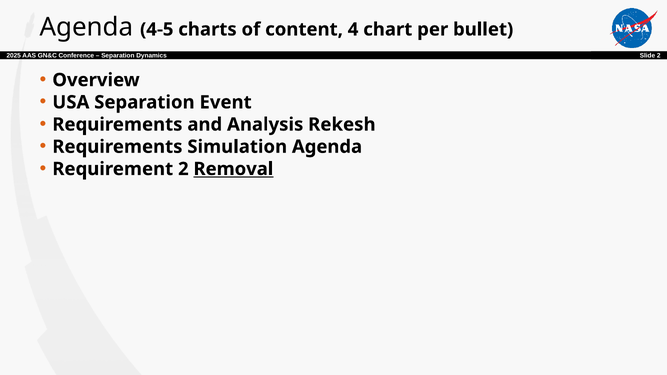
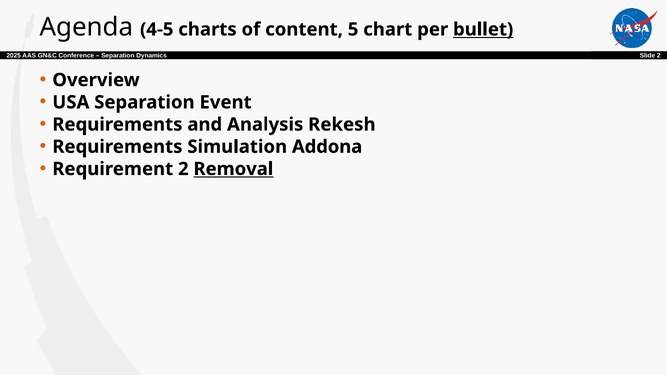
4: 4 -> 5
bullet underline: none -> present
Simulation Agenda: Agenda -> Addona
